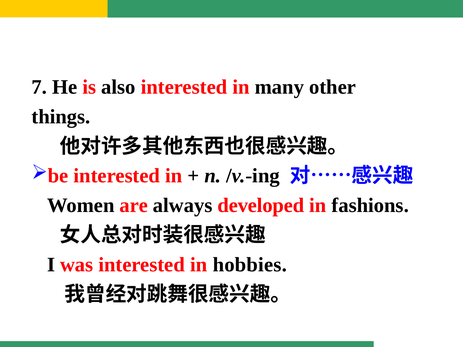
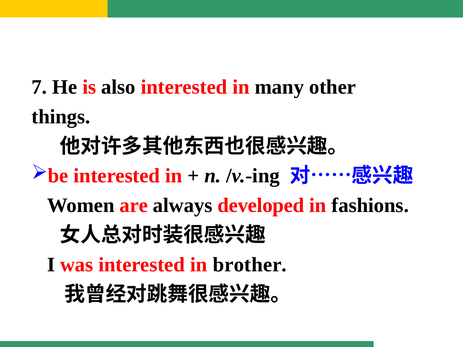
hobbies: hobbies -> brother
